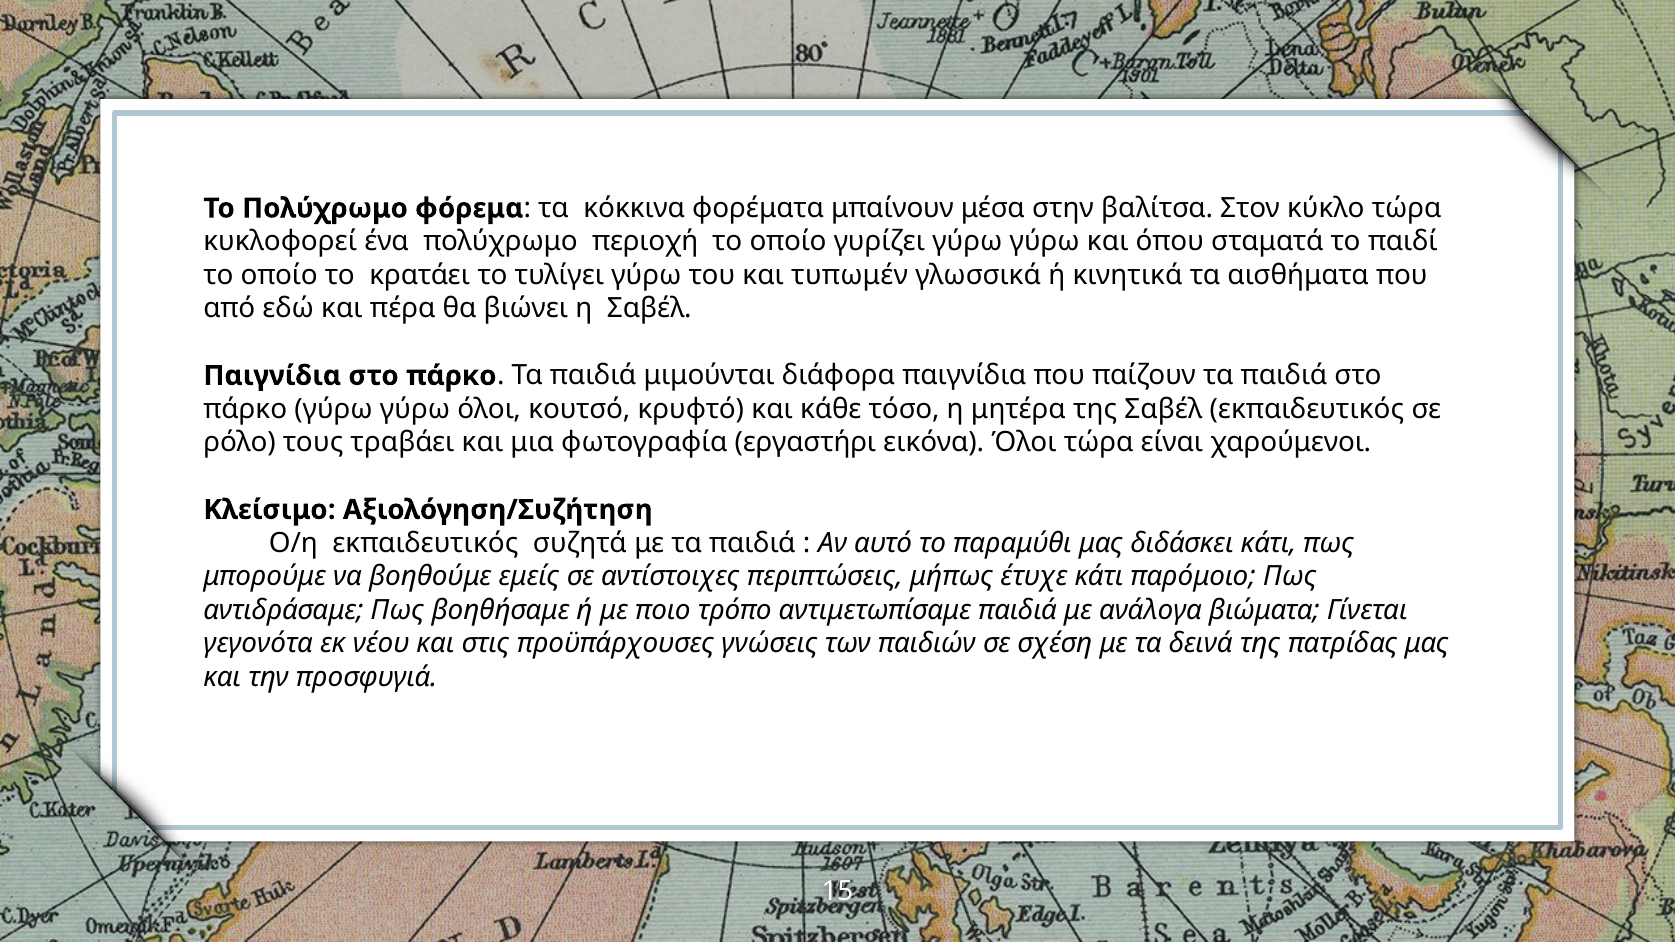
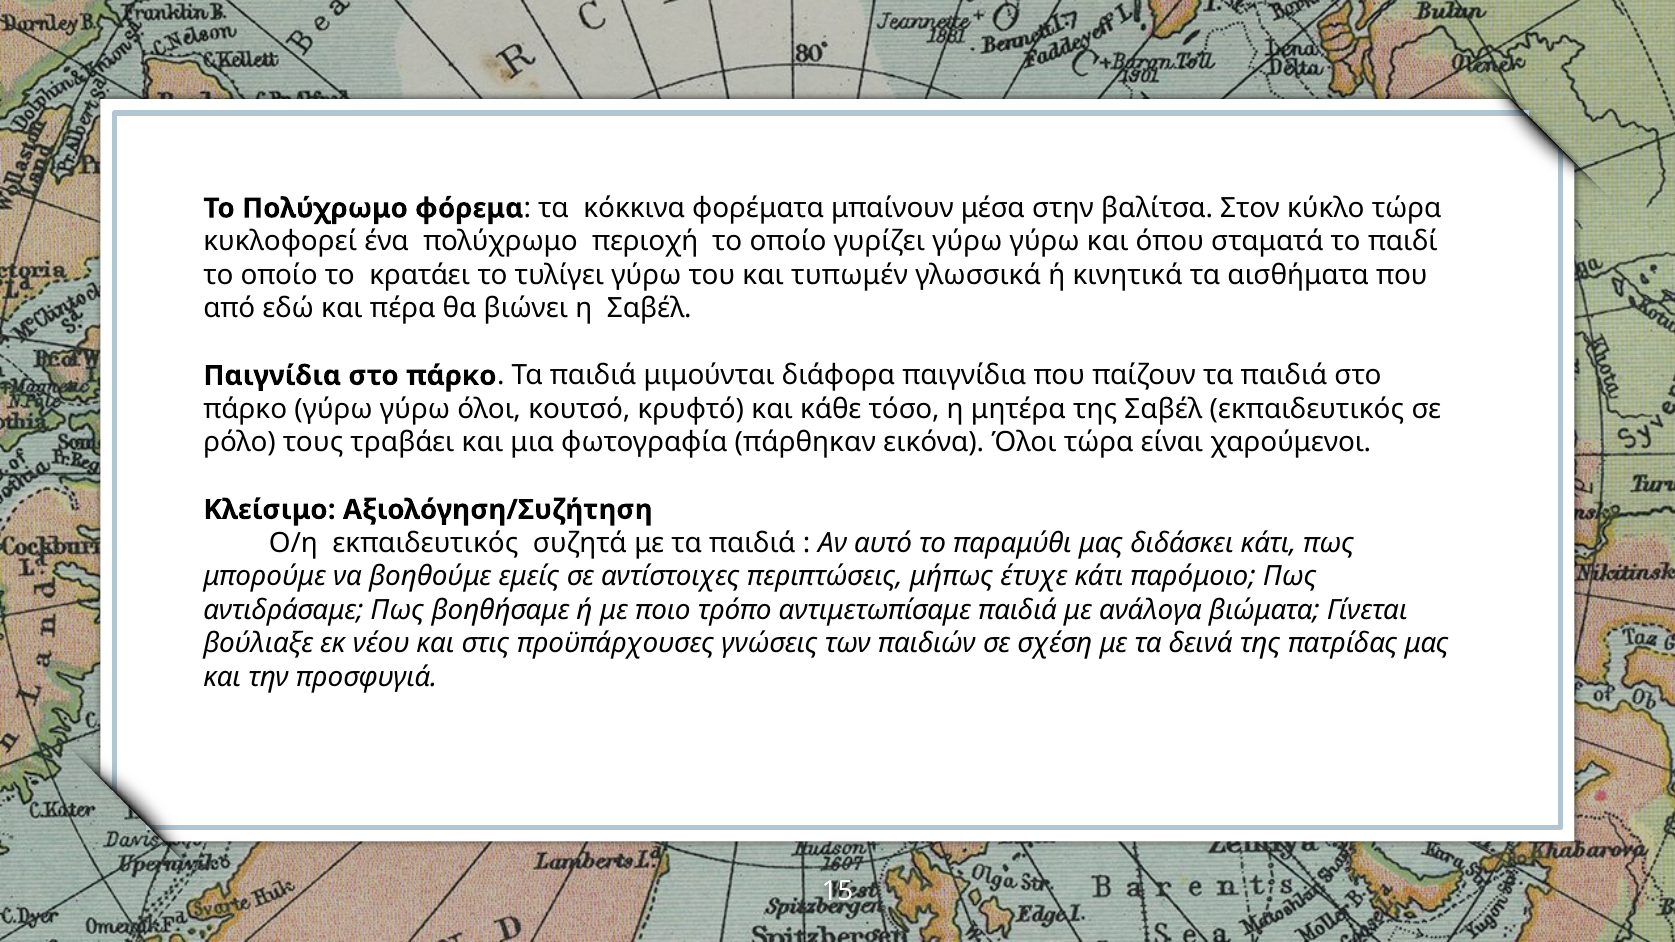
εργαστήρι: εργαστήρι -> πάρθηκαν
γεγονότα: γεγονότα -> βούλιαξε
